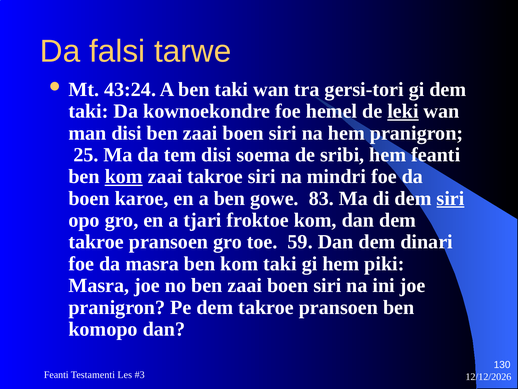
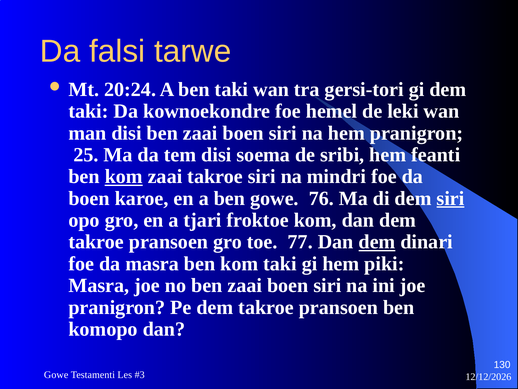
43:24: 43:24 -> 20:24
leki underline: present -> none
83: 83 -> 76
59: 59 -> 77
dem at (377, 242) underline: none -> present
Feanti at (56, 374): Feanti -> Gowe
